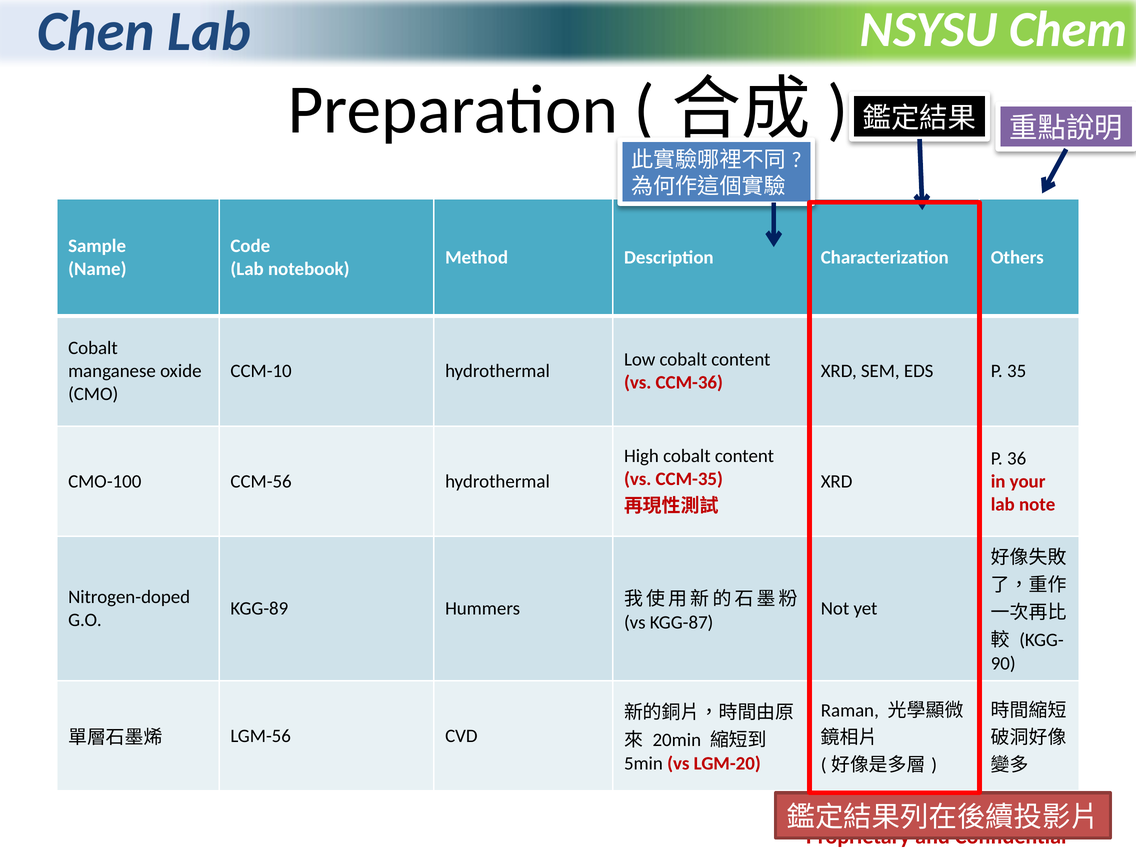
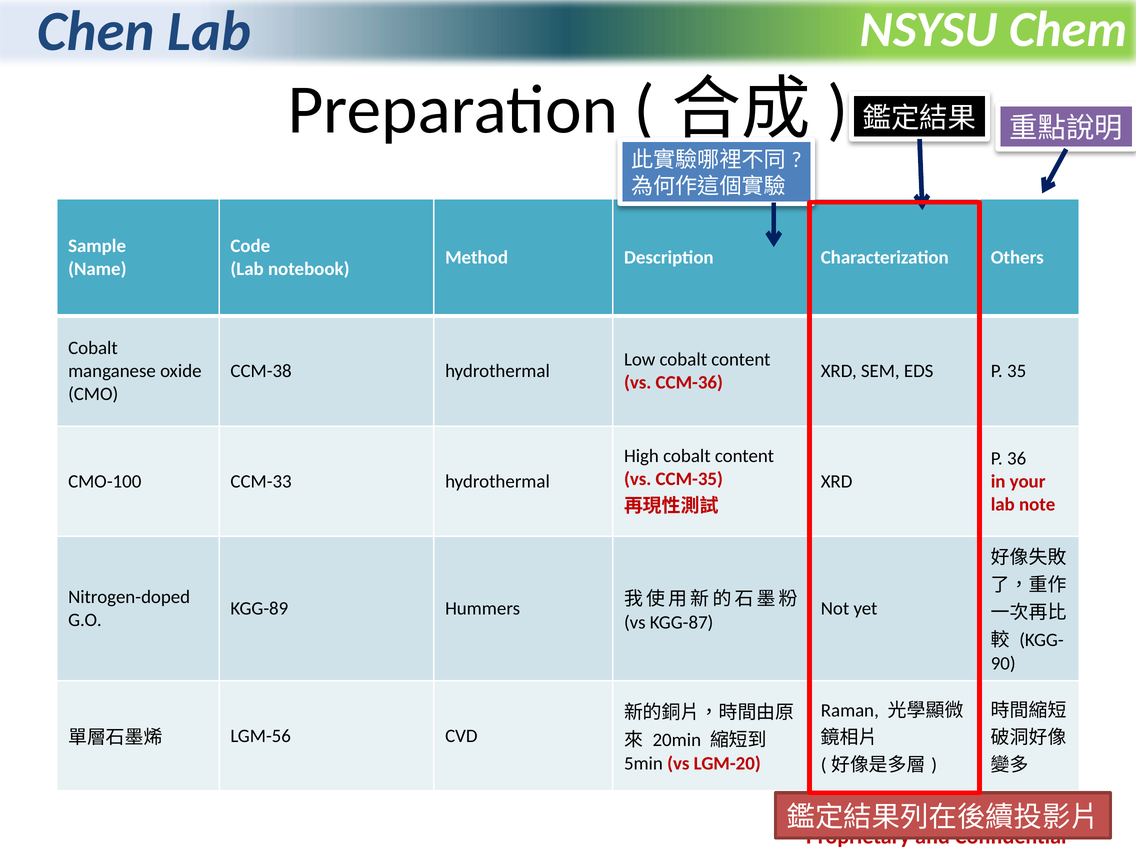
CCM-10: CCM-10 -> CCM-38
CCM-56: CCM-56 -> CCM-33
